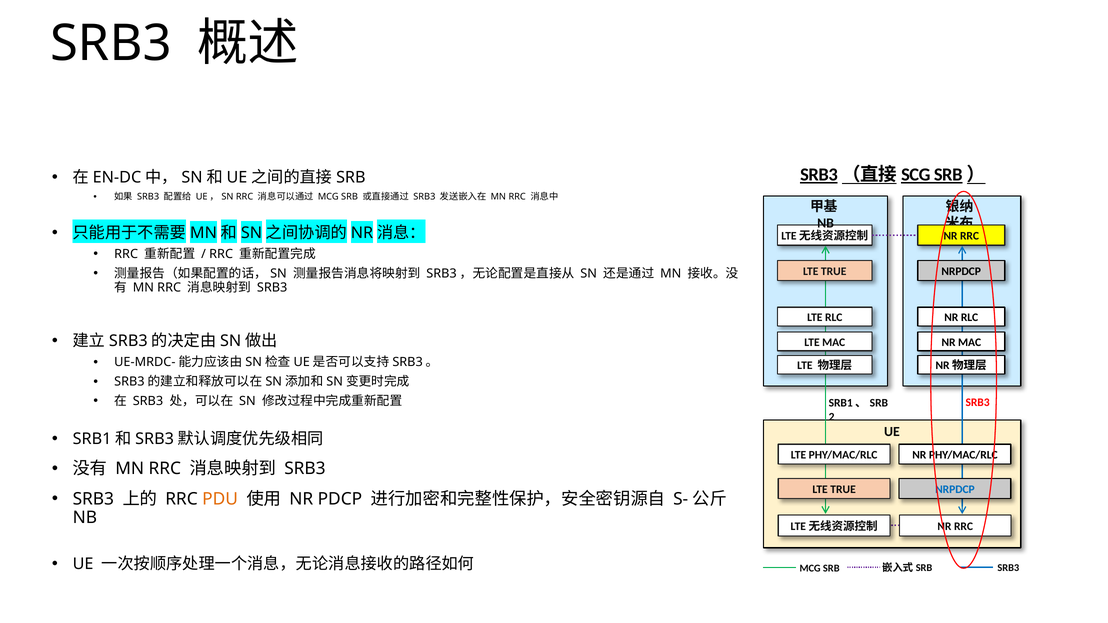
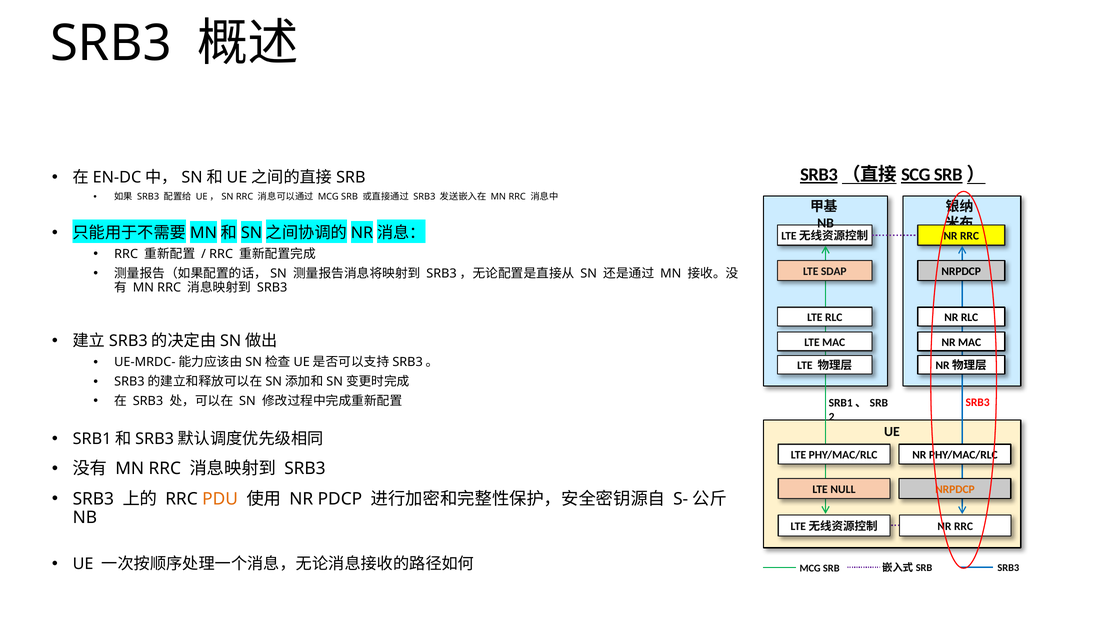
TRUE at (834, 271): TRUE -> SDAP
TRUE at (843, 489): TRUE -> NULL
NRPDCP at (955, 489) colour: blue -> orange
